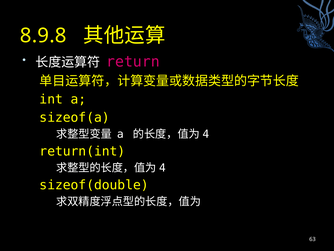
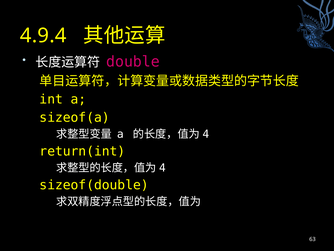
8.9.8: 8.9.8 -> 4.9.4
return: return -> double
